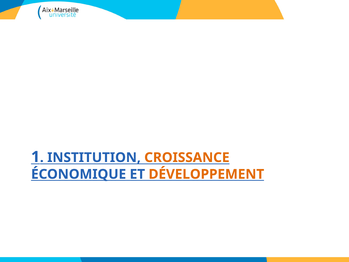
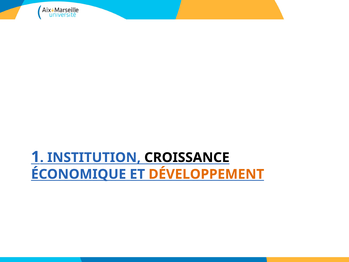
CROISSANCE colour: orange -> black
